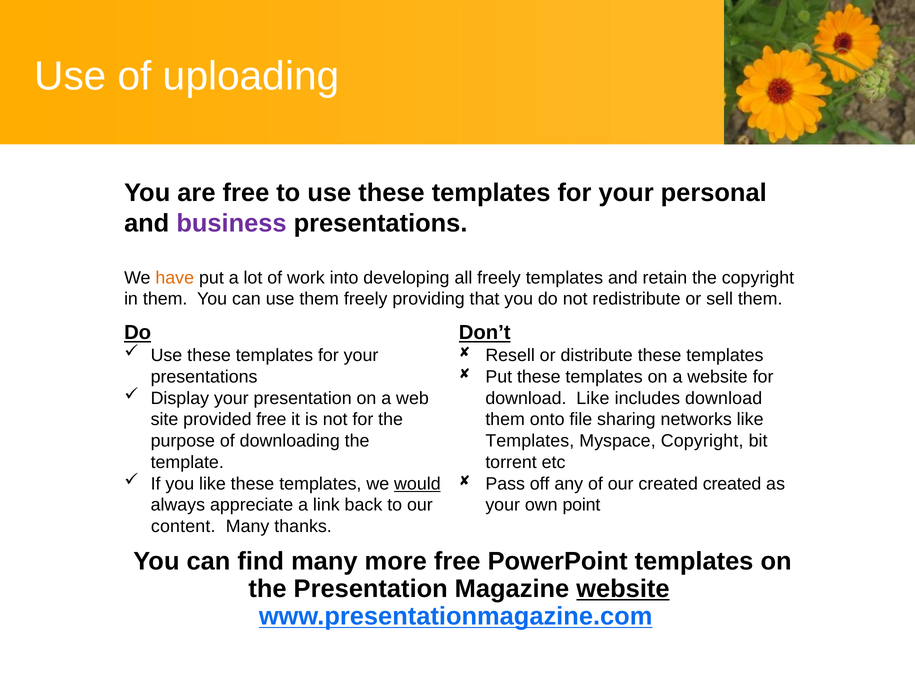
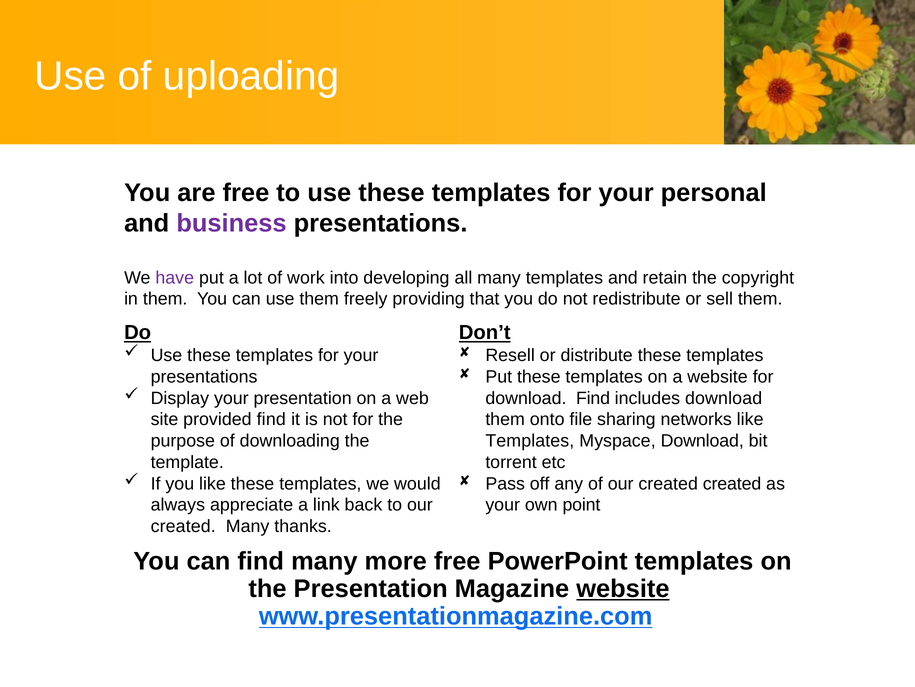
have colour: orange -> purple
all freely: freely -> many
download Like: Like -> Find
provided free: free -> find
Myspace Copyright: Copyright -> Download
would underline: present -> none
content at (183, 526): content -> created
